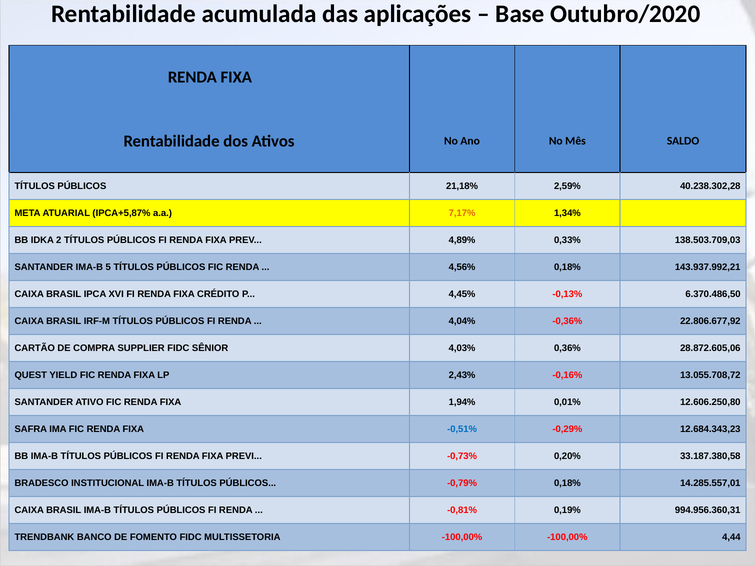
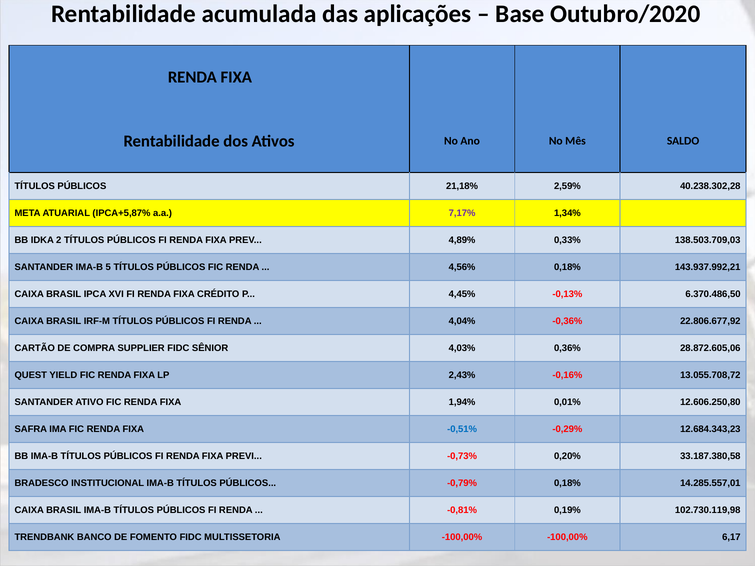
7,17% colour: orange -> purple
994.956.360,31: 994.956.360,31 -> 102.730.119,98
4,44: 4,44 -> 6,17
